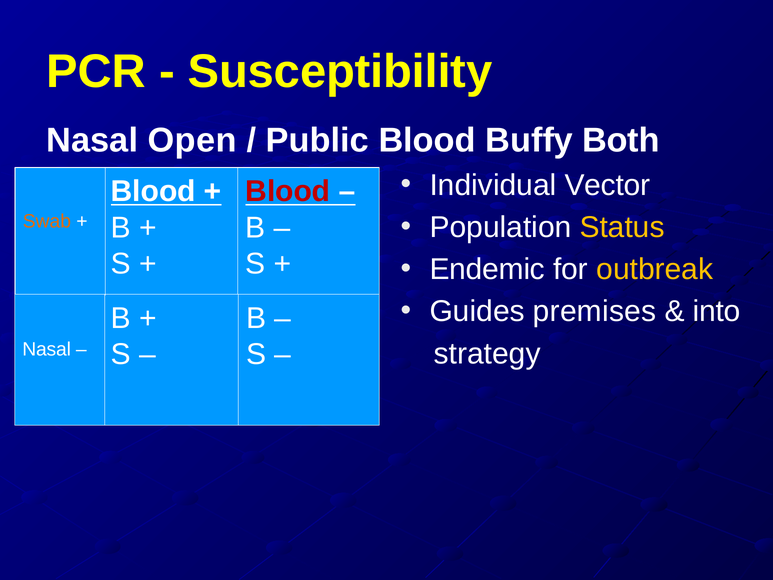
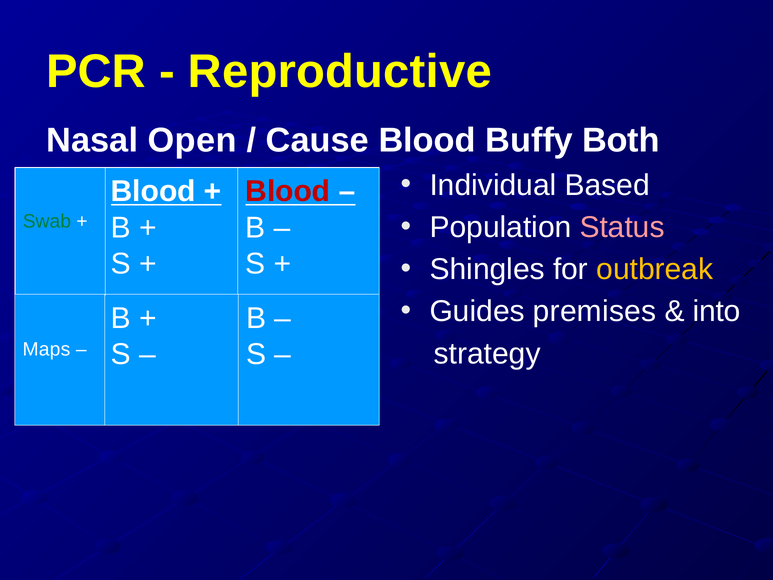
Susceptibility: Susceptibility -> Reproductive
Public: Public -> Cause
Vector: Vector -> Based
Status colour: yellow -> pink
Swab colour: orange -> green
Endemic: Endemic -> Shingles
Nasal at (47, 349): Nasal -> Maps
